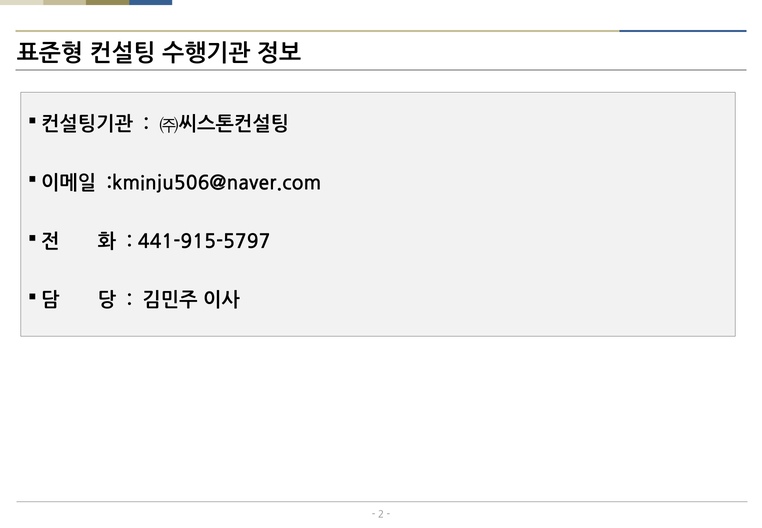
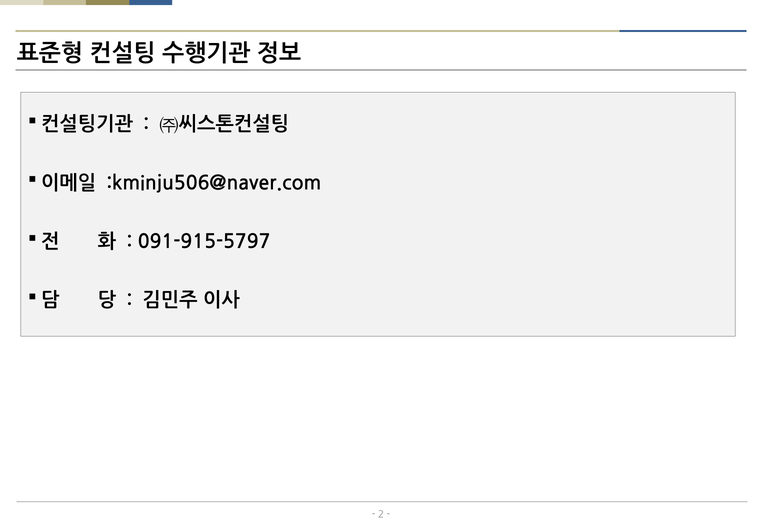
441-915-5797: 441-915-5797 -> 091-915-5797
